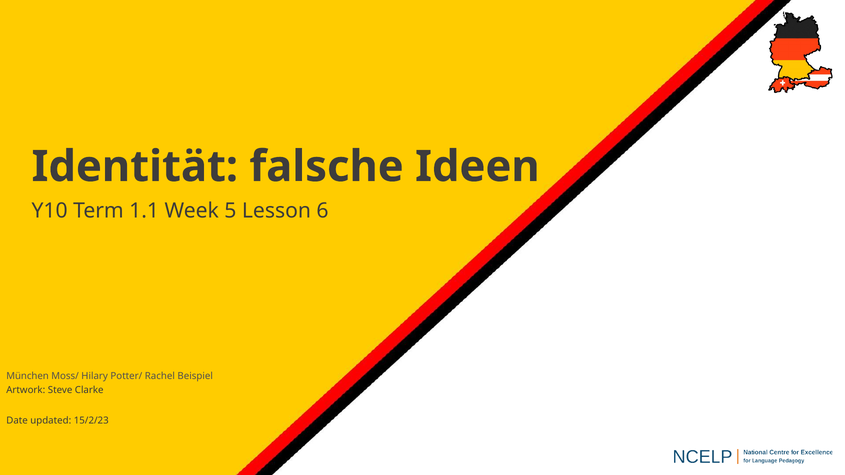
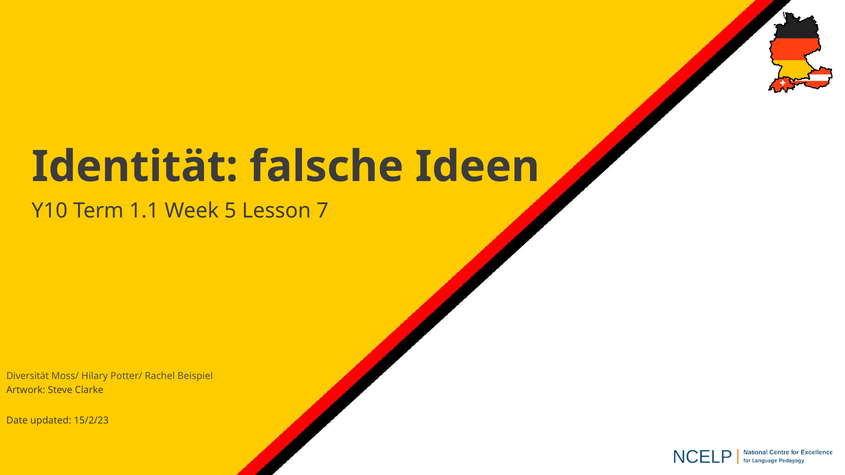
6: 6 -> 7
München: München -> Diversität
